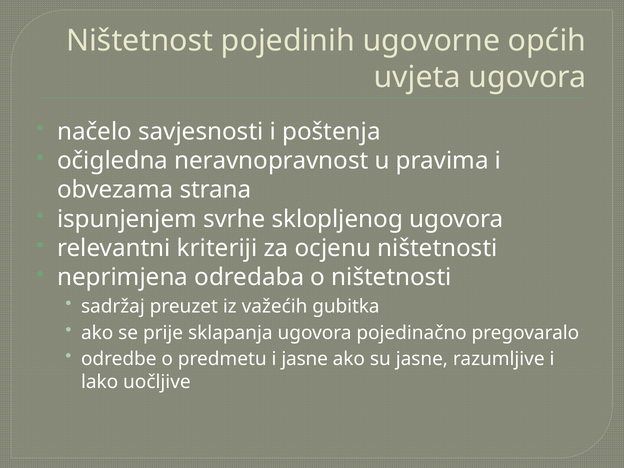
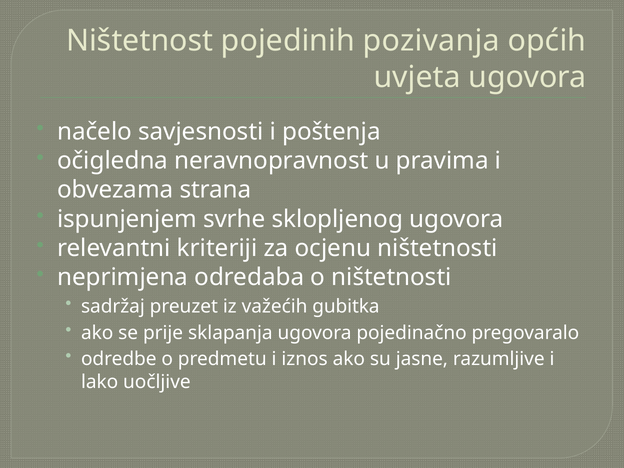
ugovorne: ugovorne -> pozivanja
i jasne: jasne -> iznos
